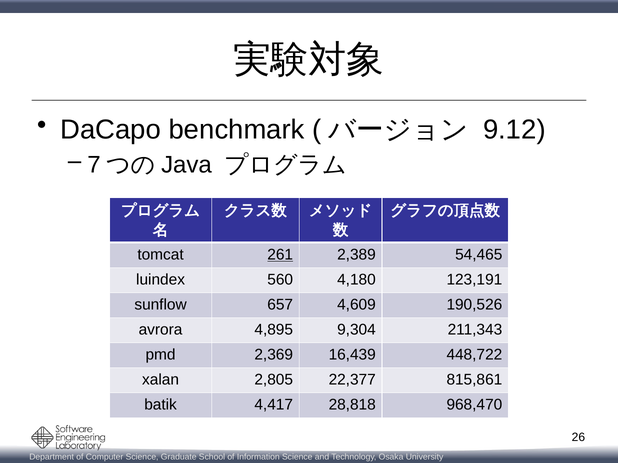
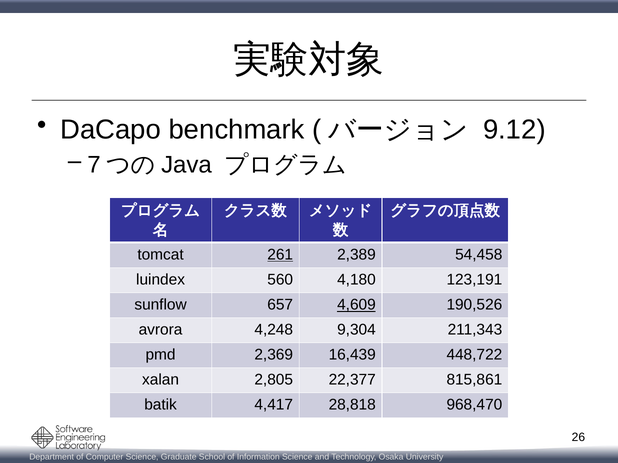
54,465: 54,465 -> 54,458
4,609 underline: none -> present
4,895: 4,895 -> 4,248
